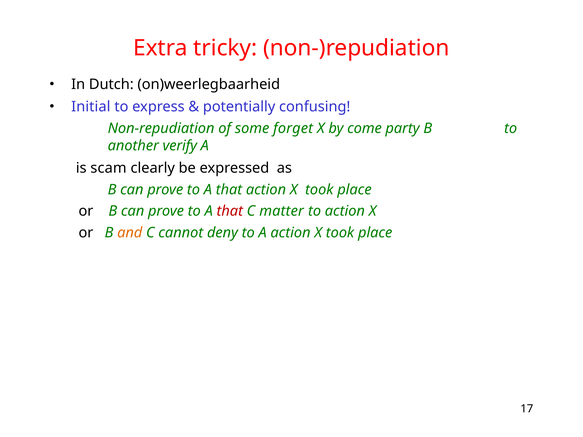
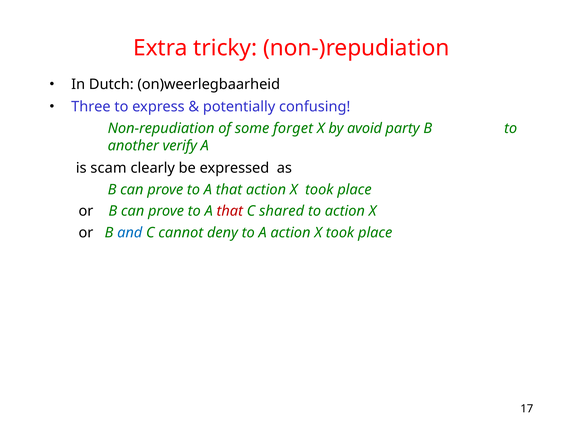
Initial: Initial -> Three
come: come -> avoid
matter: matter -> shared
and colour: orange -> blue
